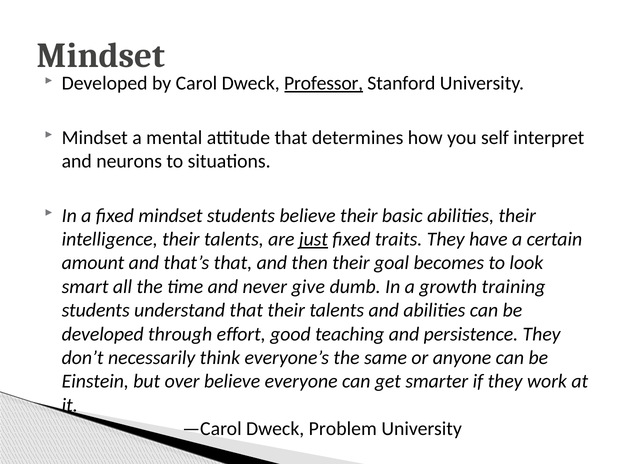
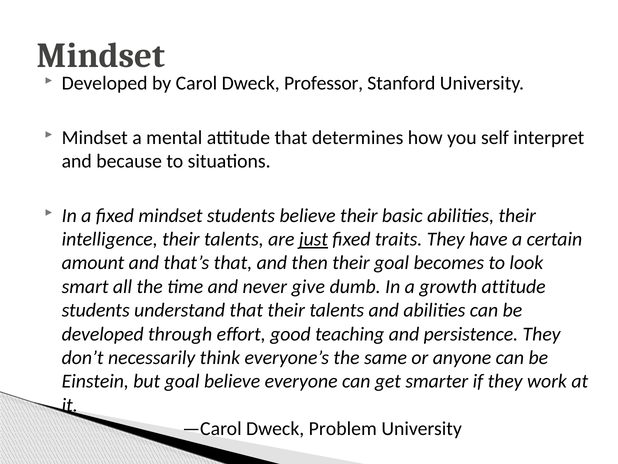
Professor underline: present -> none
neurons: neurons -> because
growth training: training -> attitude
but over: over -> goal
